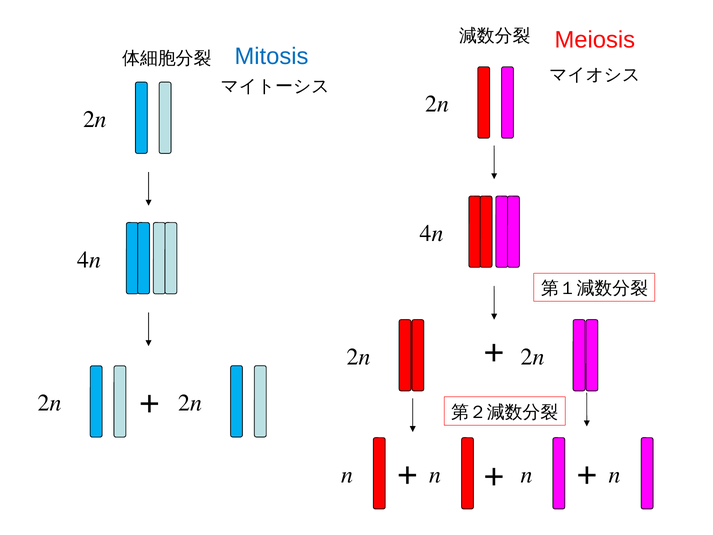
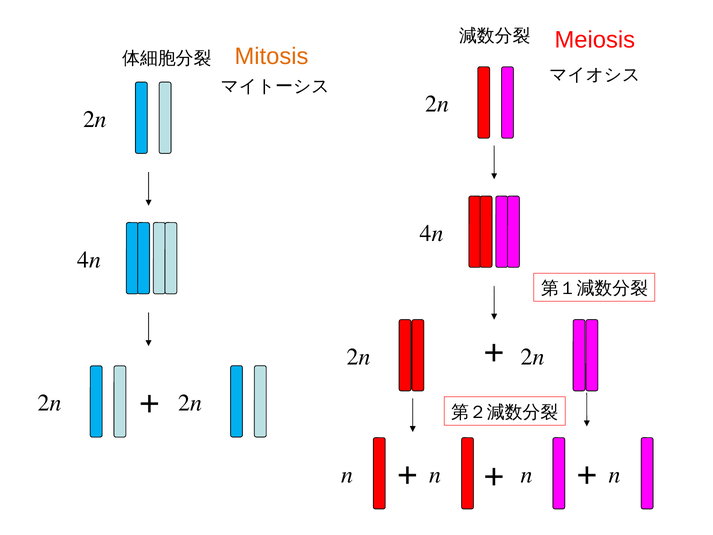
Mitosis colour: blue -> orange
